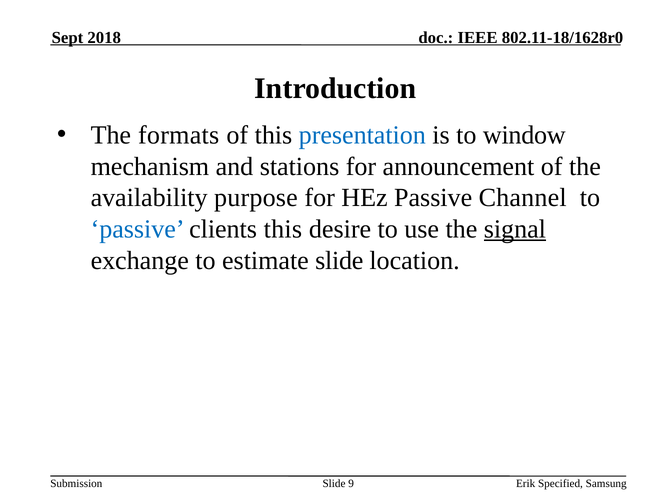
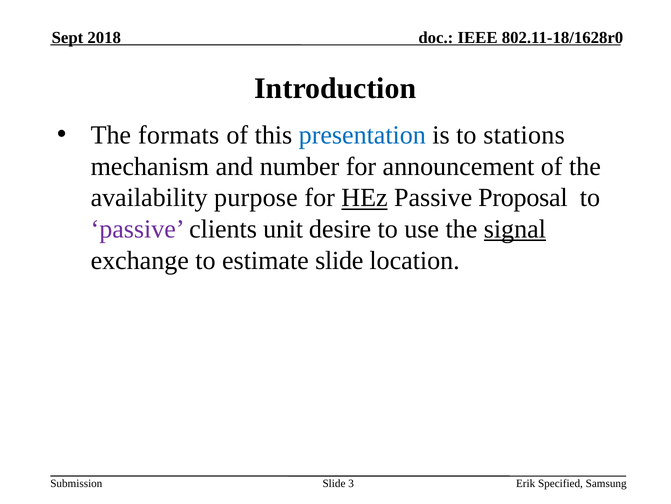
window: window -> stations
stations: stations -> number
HEz underline: none -> present
Channel: Channel -> Proposal
passive at (138, 229) colour: blue -> purple
clients this: this -> unit
9: 9 -> 3
